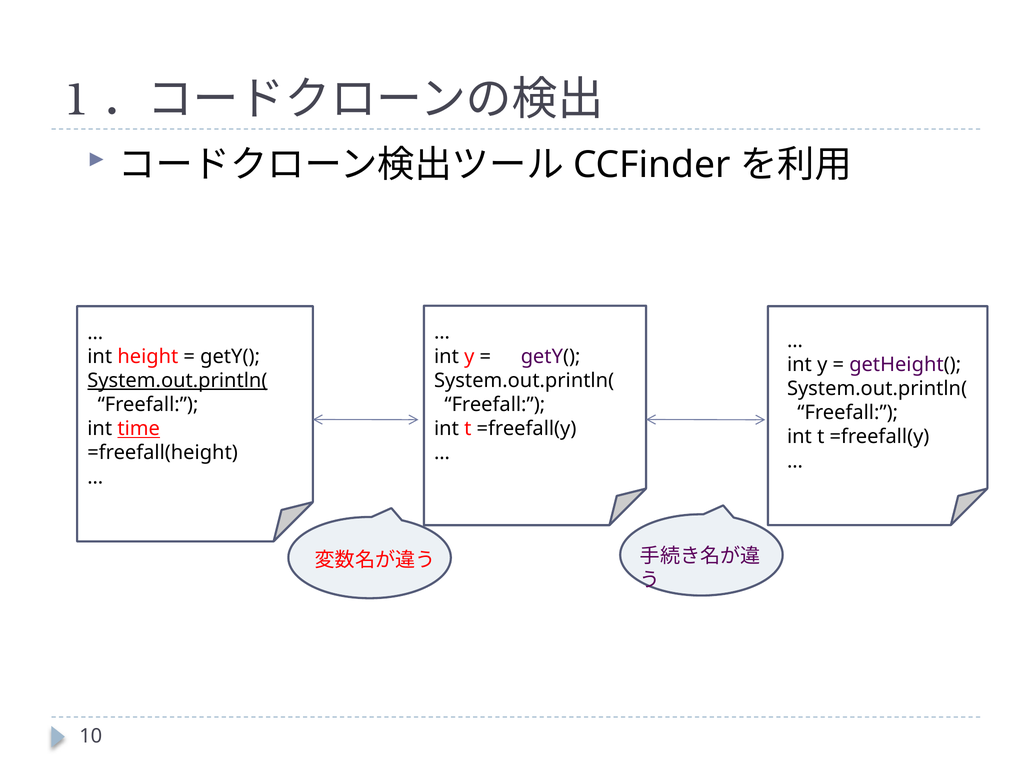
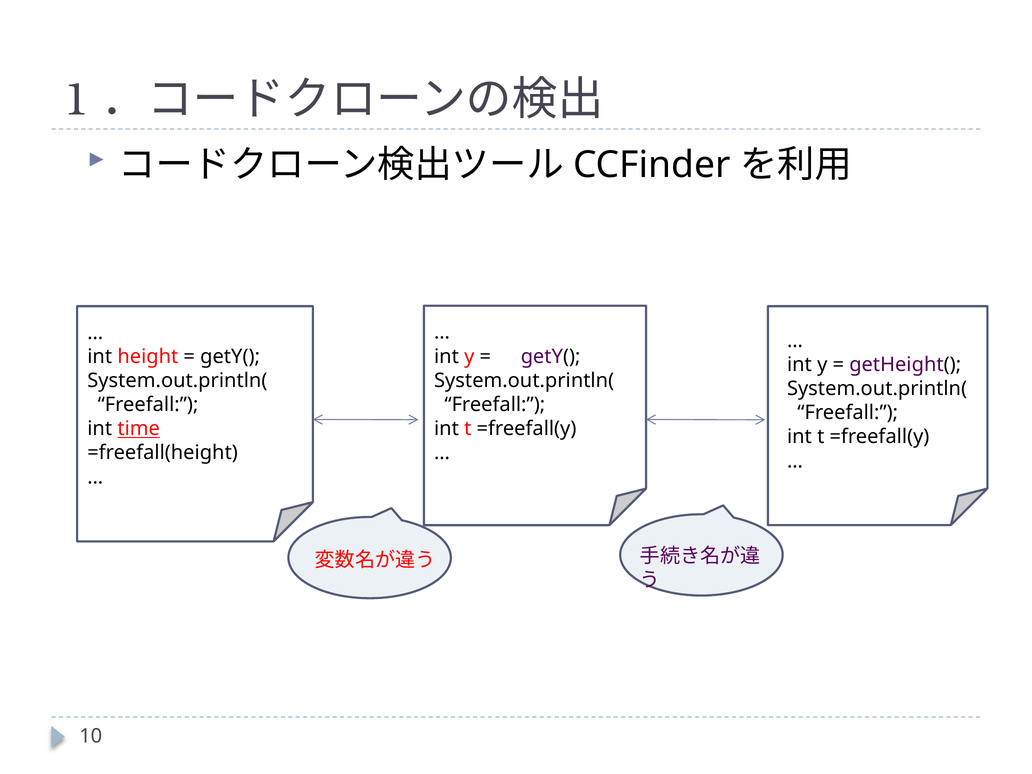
System.out.println( at (177, 381) underline: present -> none
